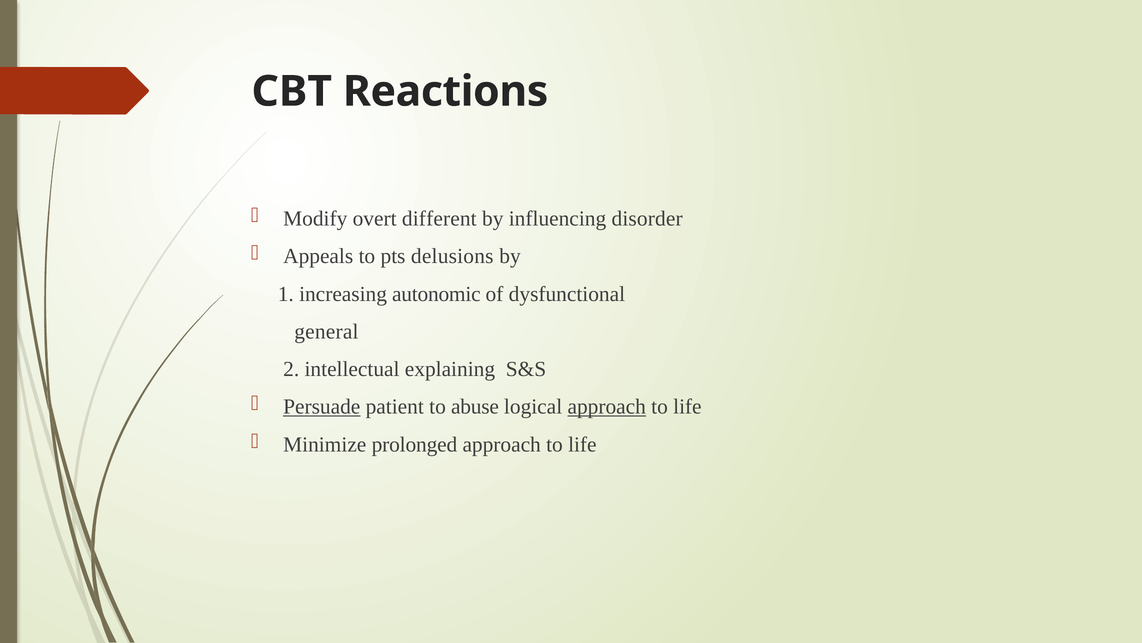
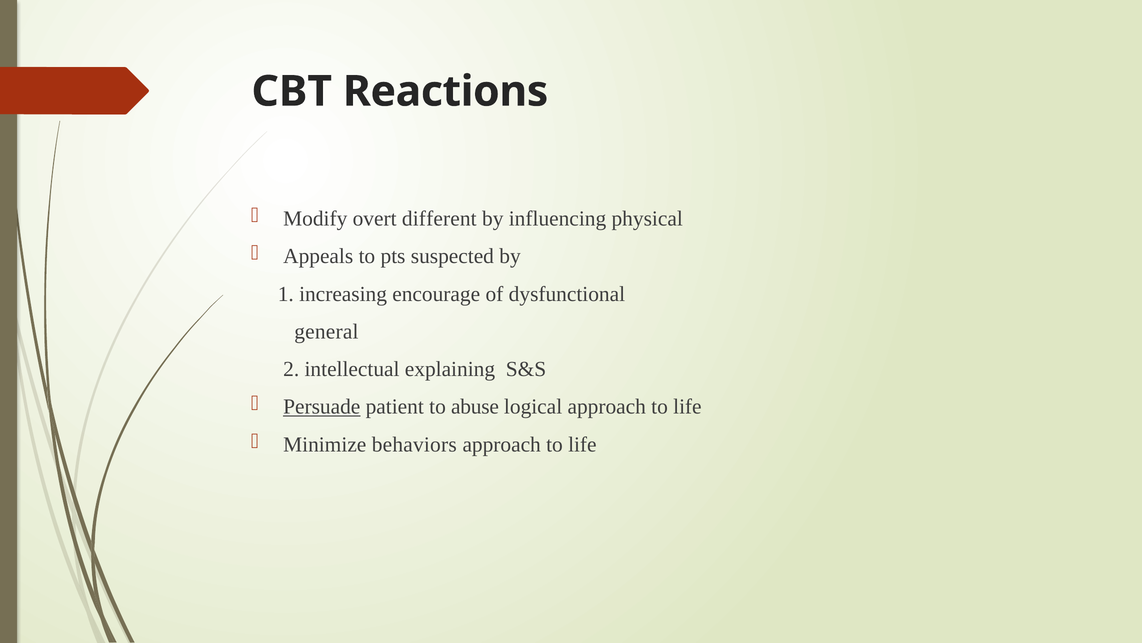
disorder: disorder -> physical
delusions: delusions -> suspected
autonomic: autonomic -> encourage
approach at (607, 406) underline: present -> none
prolonged: prolonged -> behaviors
